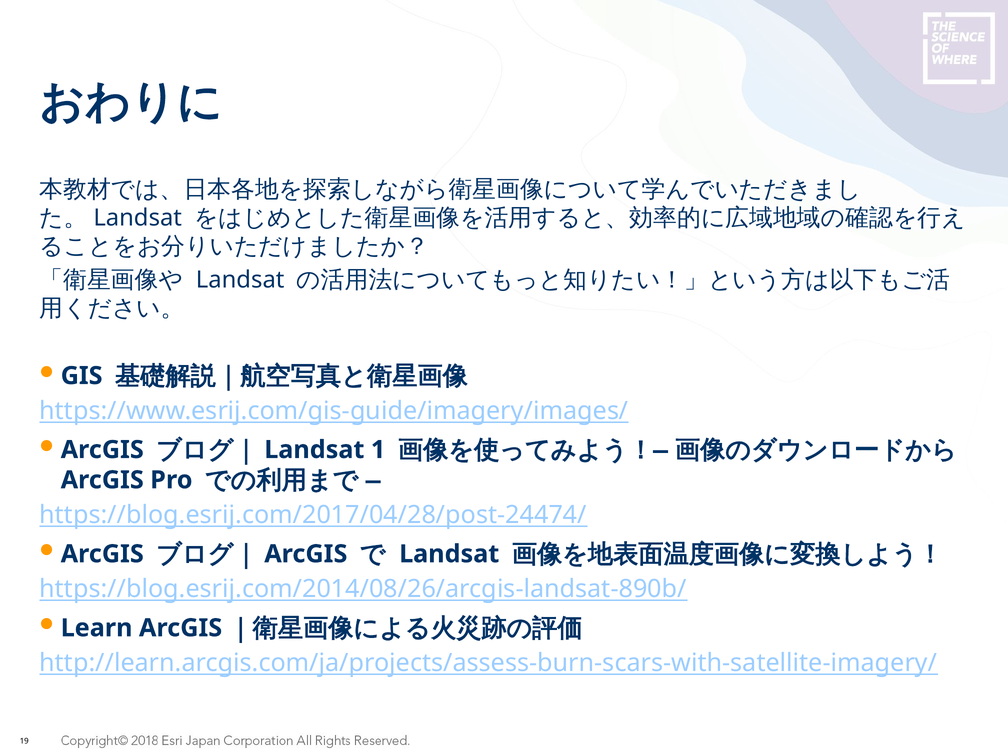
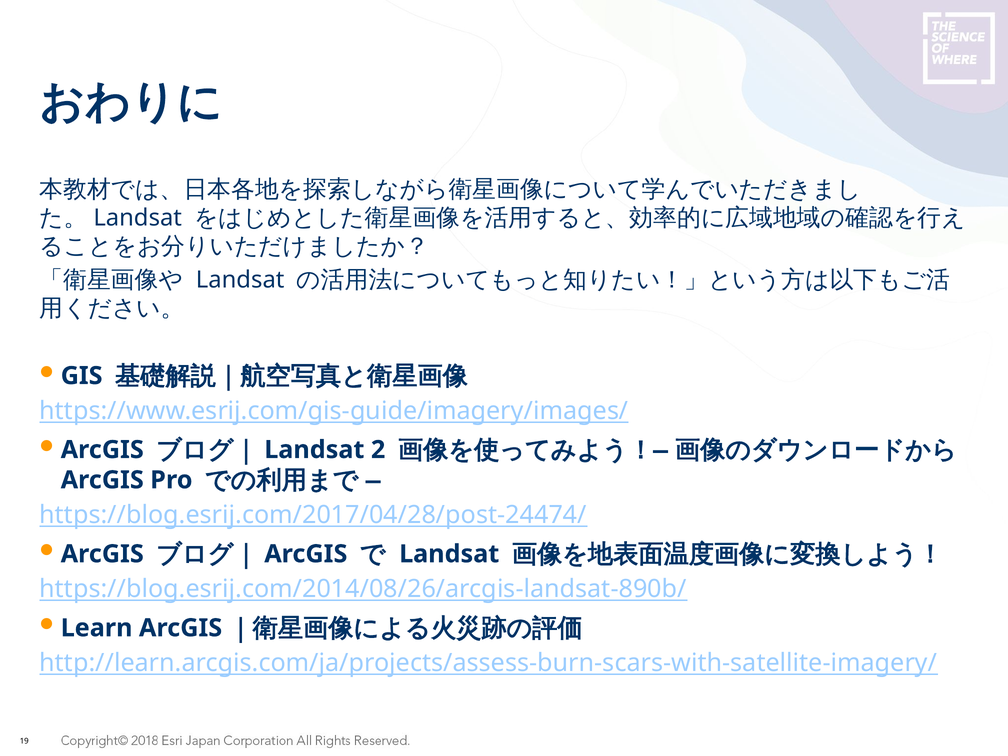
1: 1 -> 2
